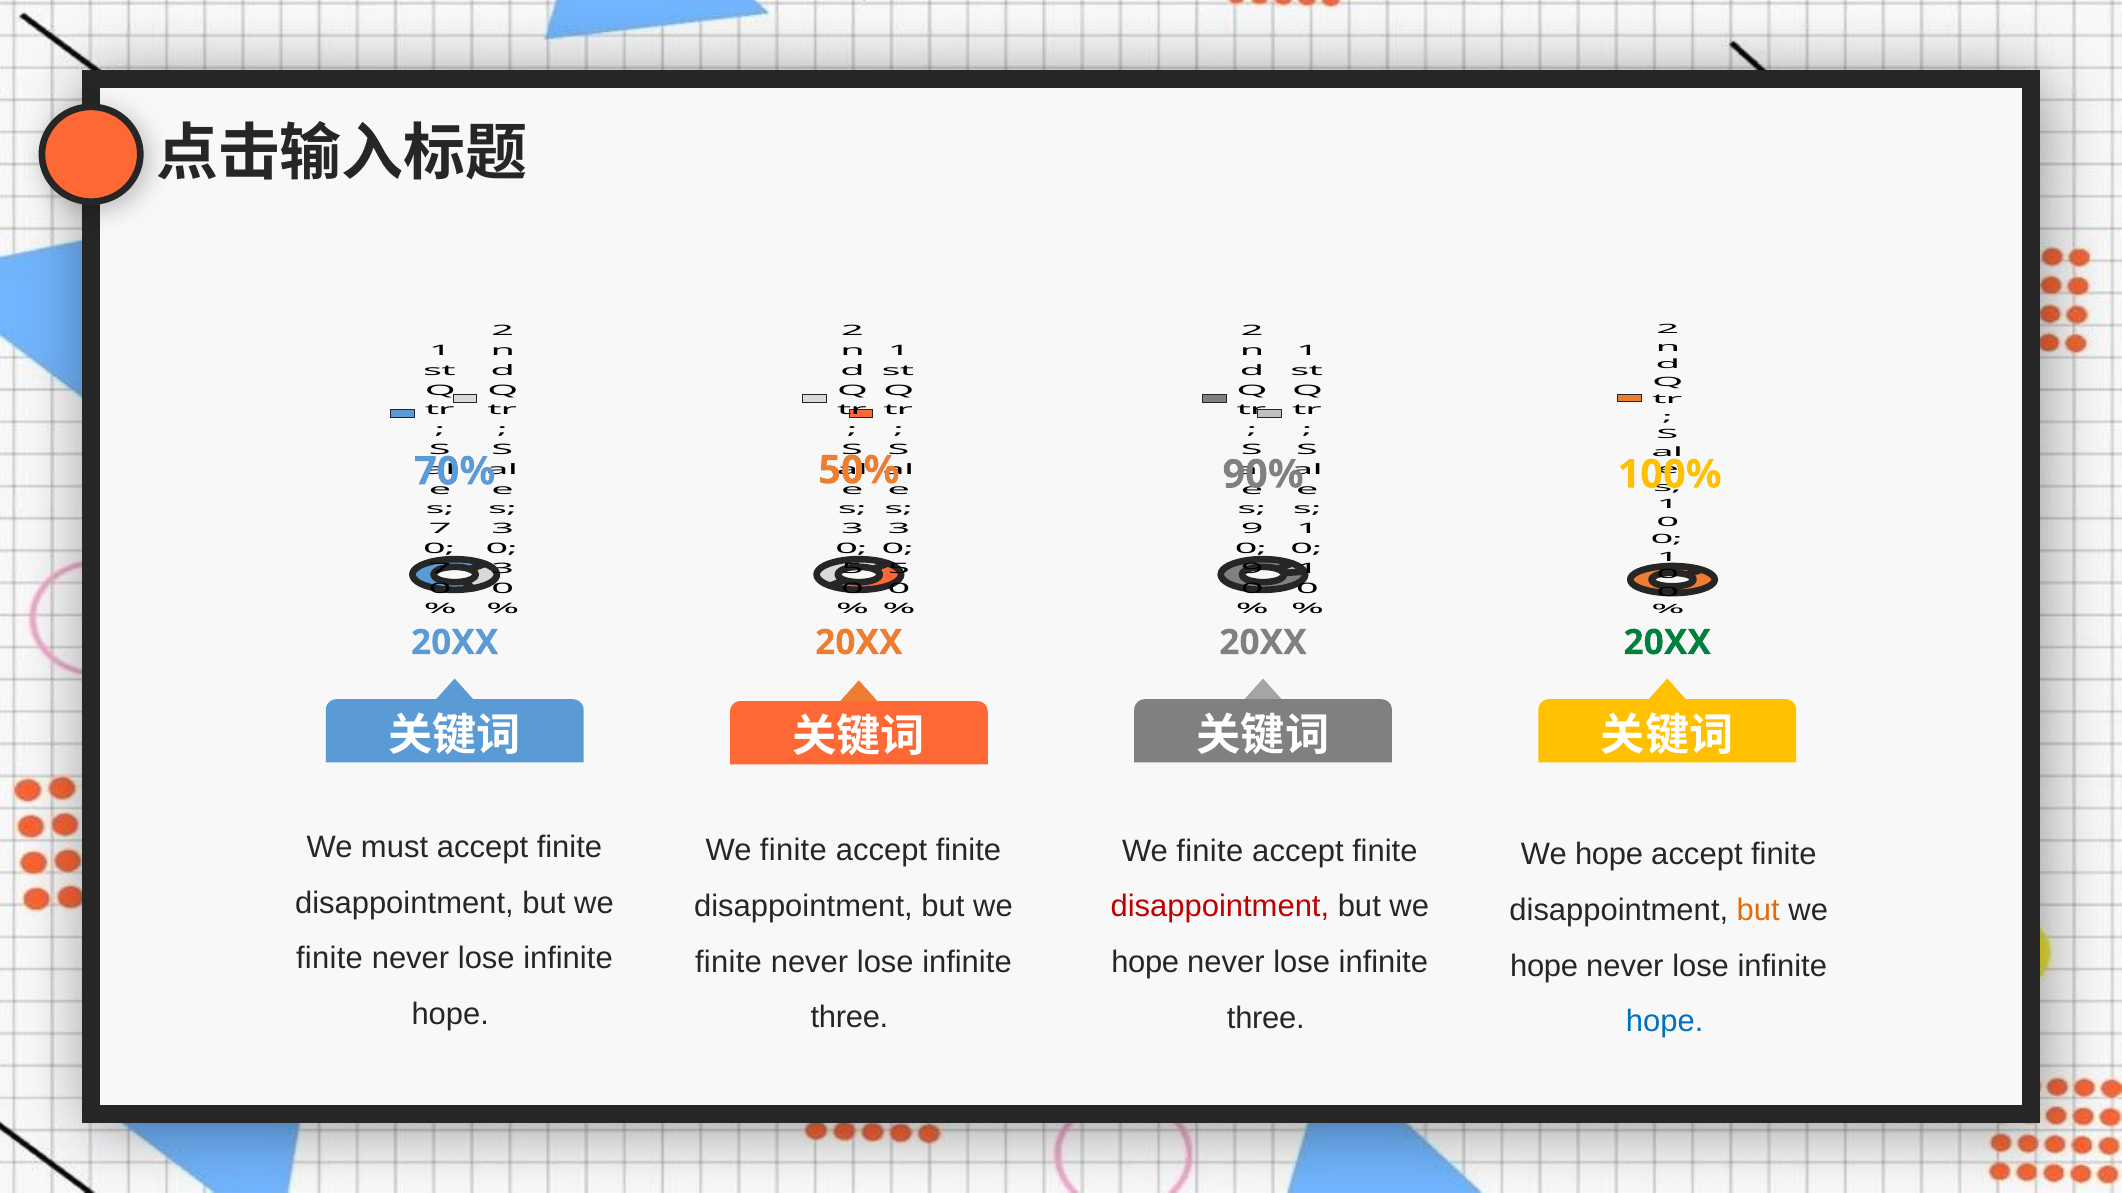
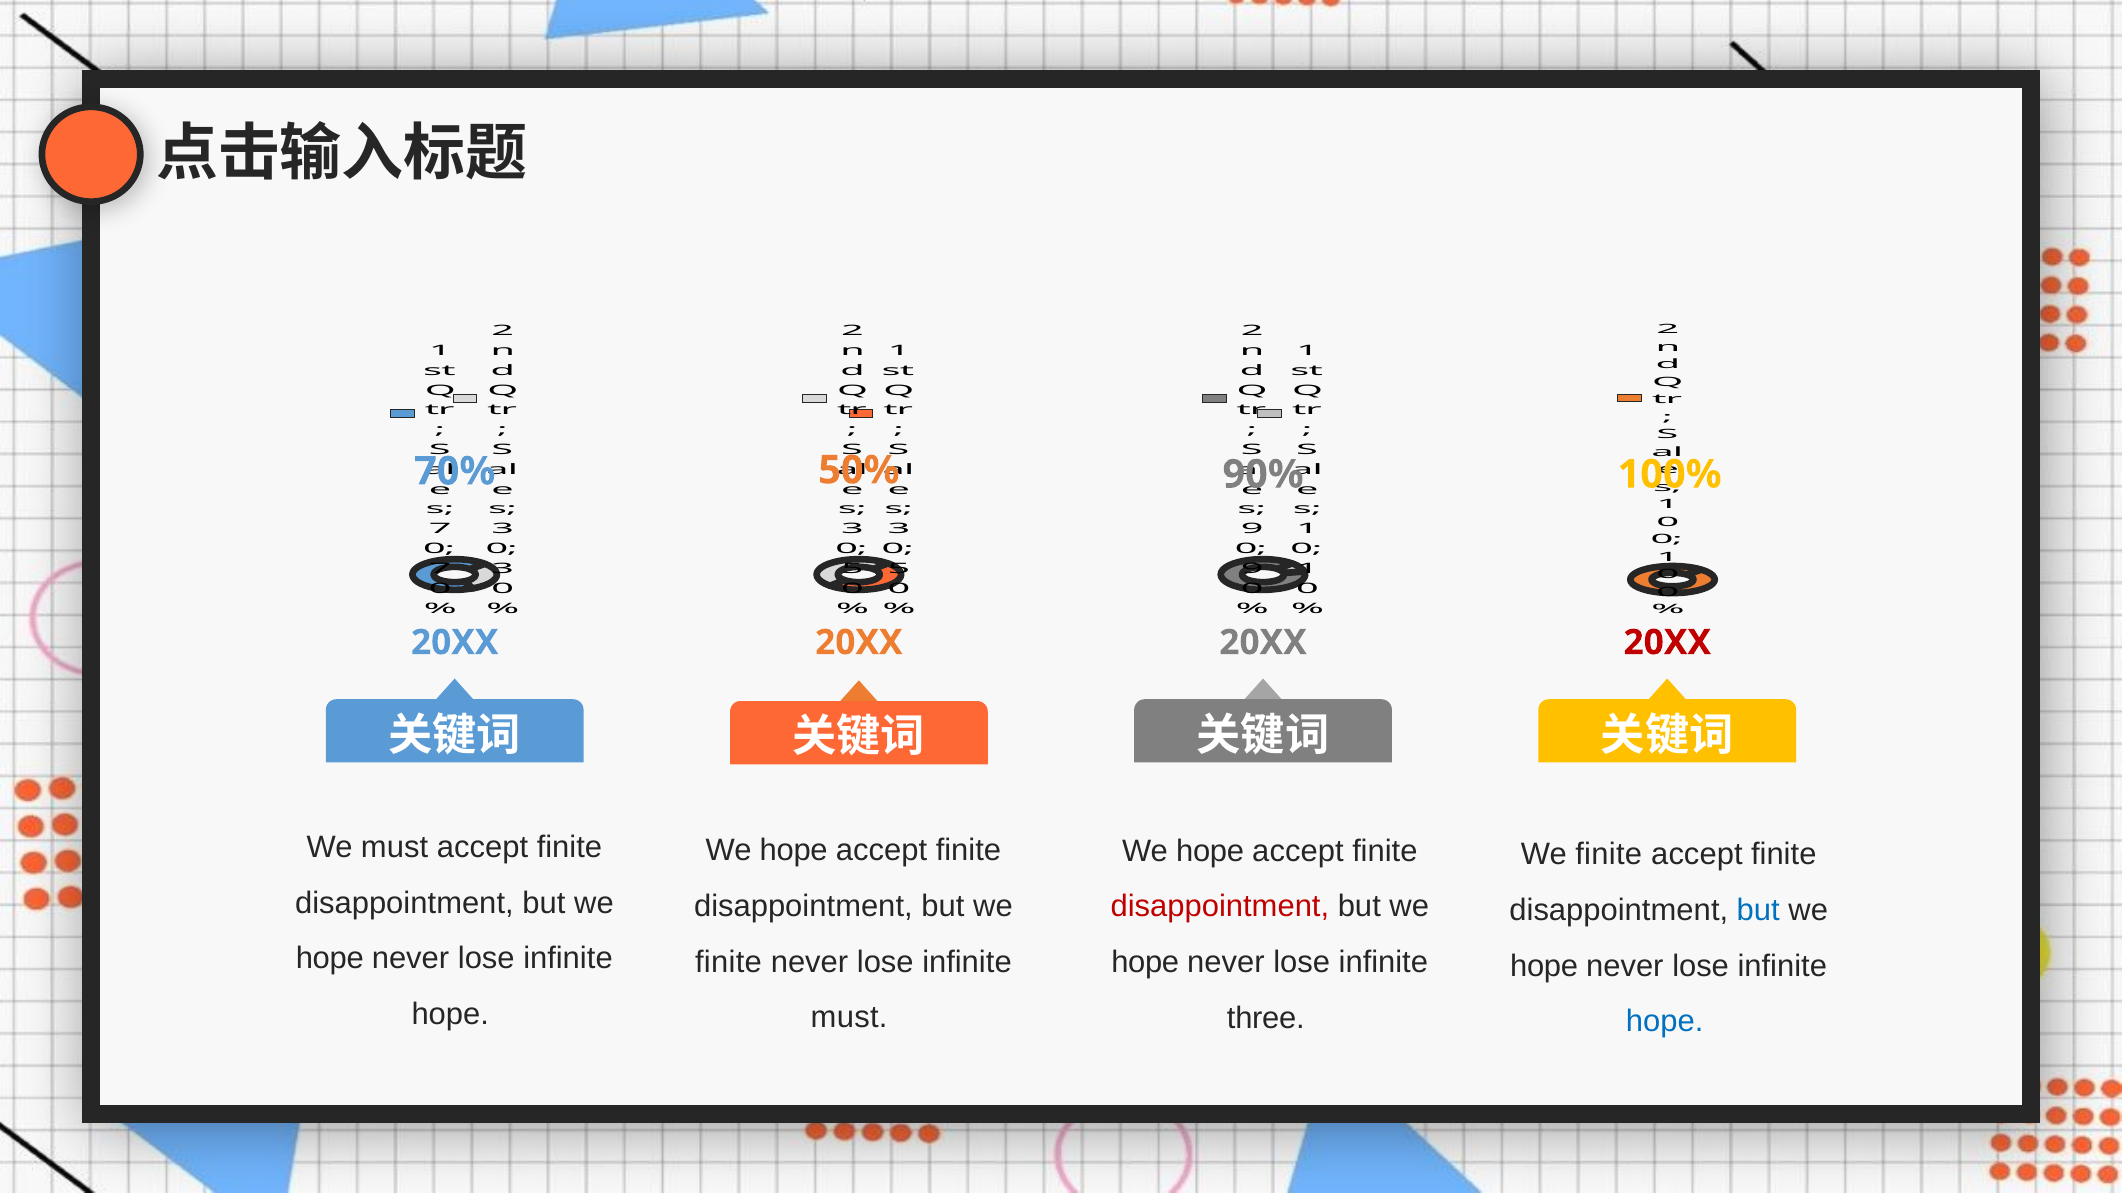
20XX at (1667, 643) colour: green -> red
finite at (793, 851): finite -> hope
finite at (1210, 851): finite -> hope
hope at (1609, 855): hope -> finite
but at (1758, 911) colour: orange -> blue
finite at (329, 959): finite -> hope
three at (849, 1018): three -> must
